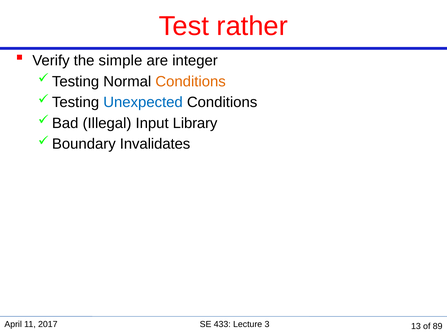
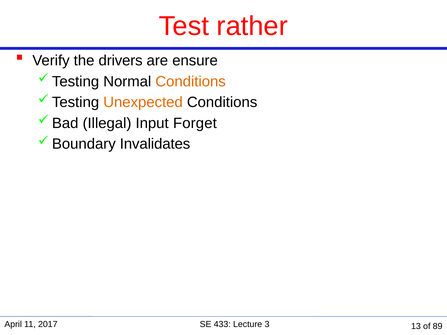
simple: simple -> drivers
integer: integer -> ensure
Unexpected colour: blue -> orange
Library: Library -> Forget
